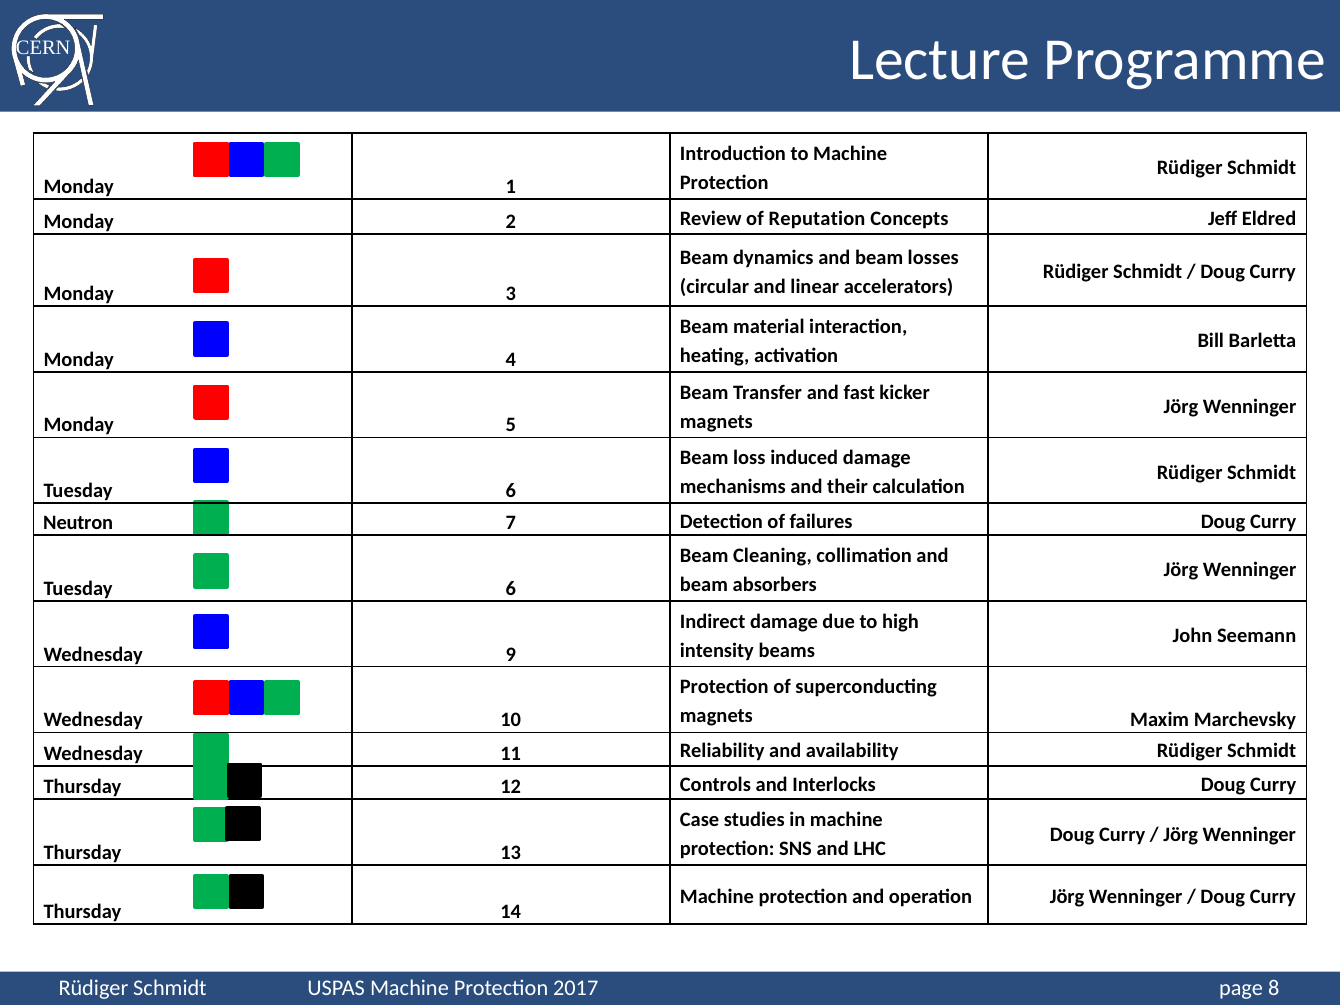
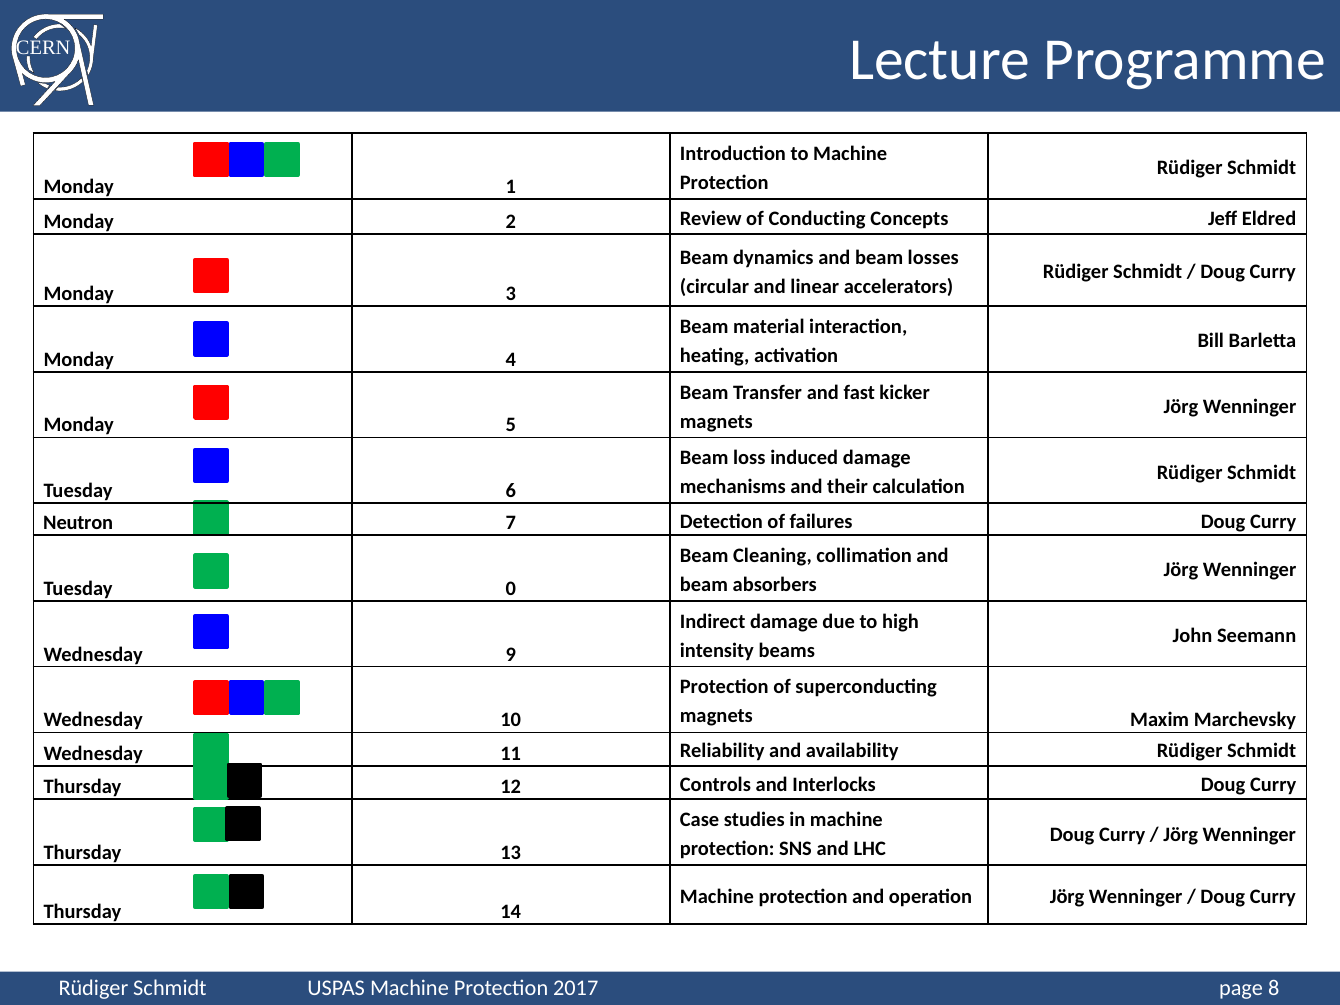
Reputation: Reputation -> Conducting
6 at (511, 589): 6 -> 0
